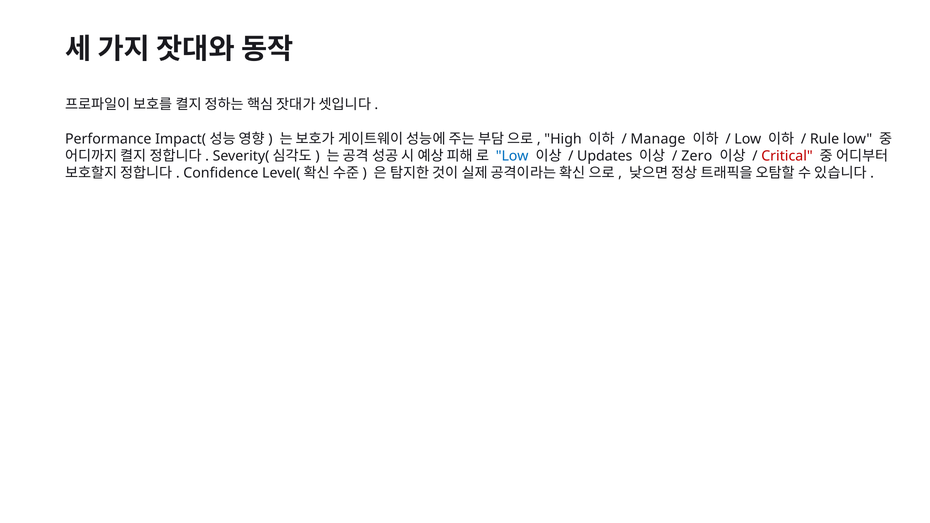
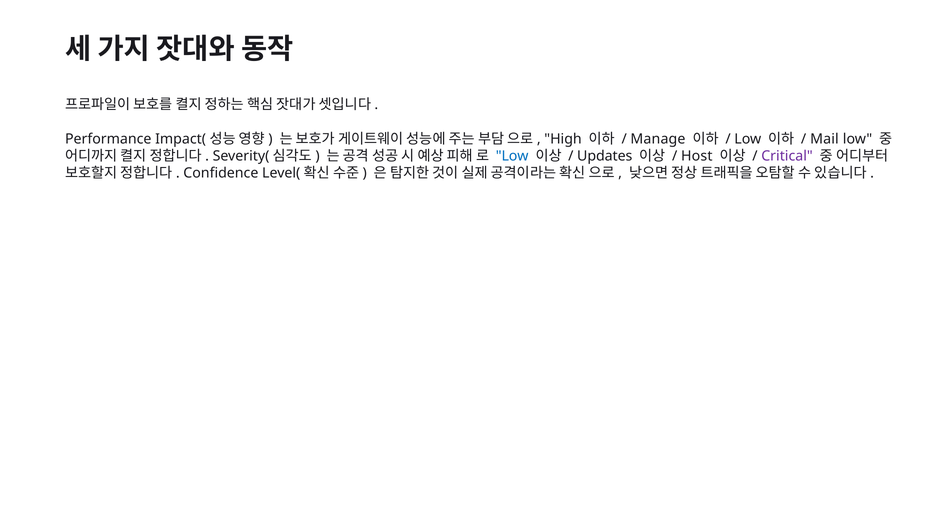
Rule: Rule -> Mail
Zero: Zero -> Host
Critical colour: red -> purple
